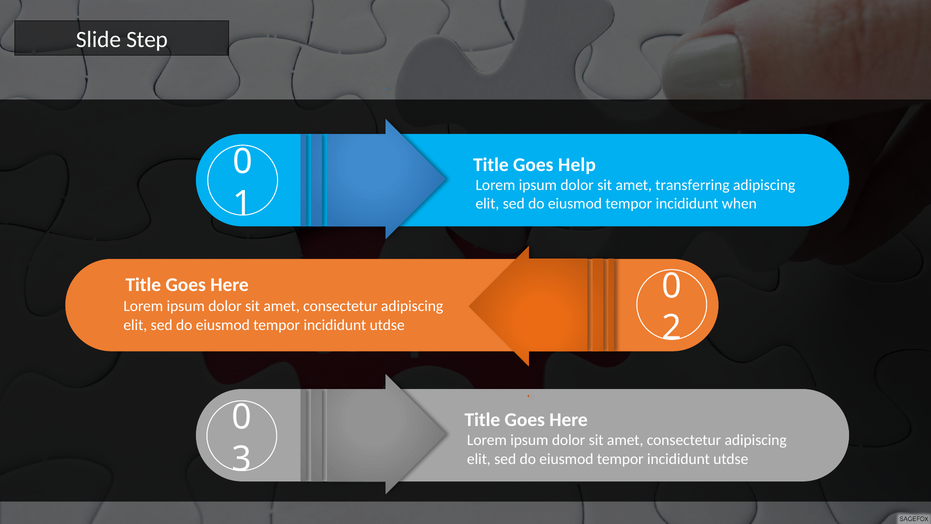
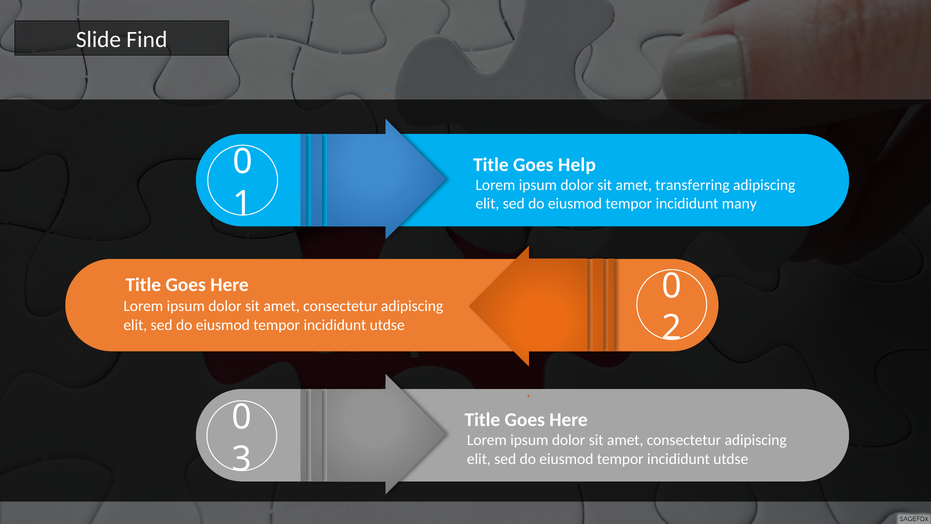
Step: Step -> Find
when: when -> many
